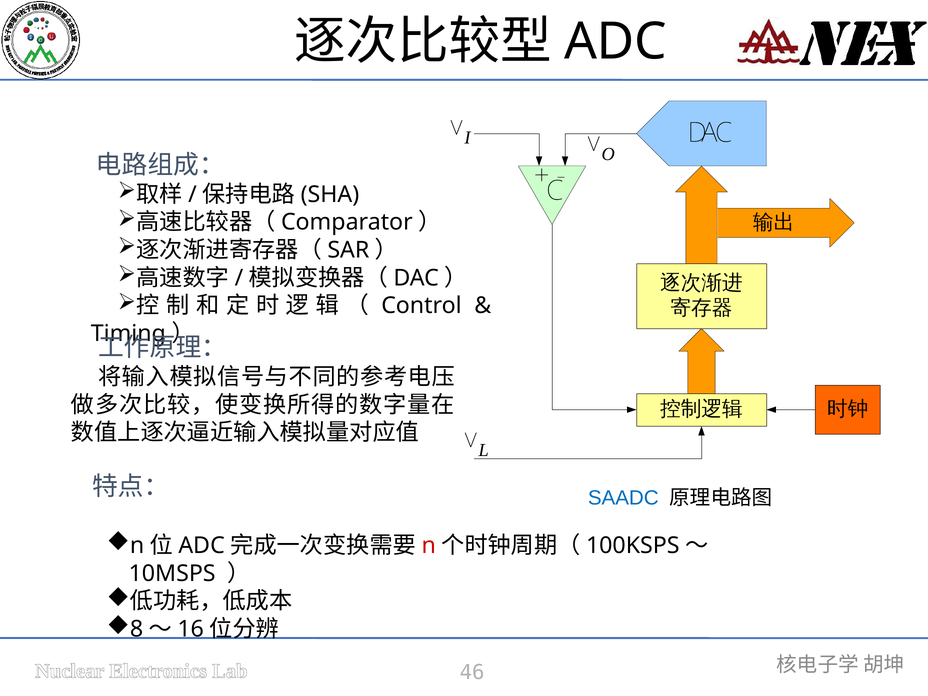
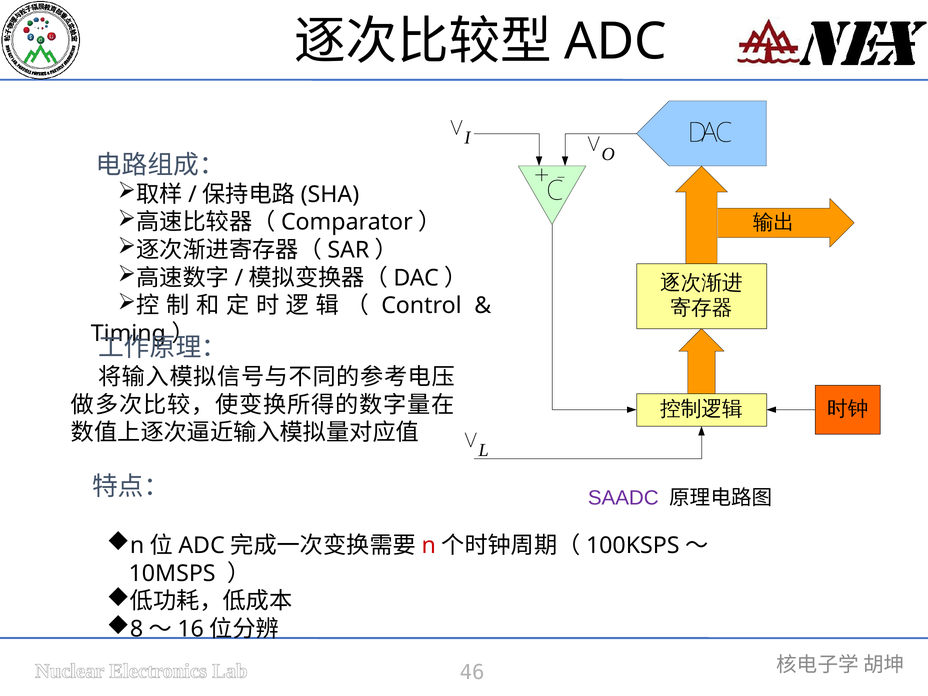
SAADC colour: blue -> purple
